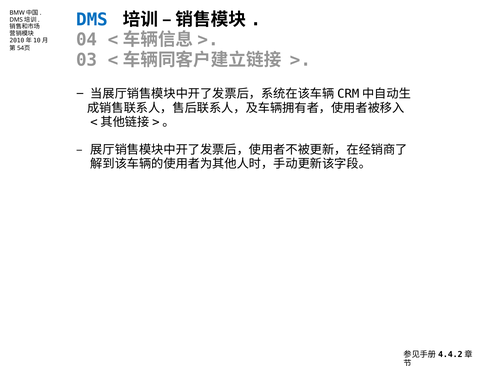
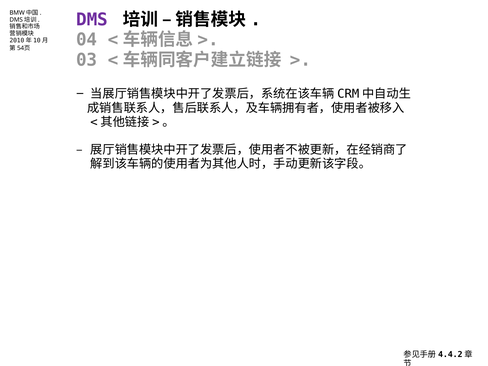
DMS colour: blue -> purple
